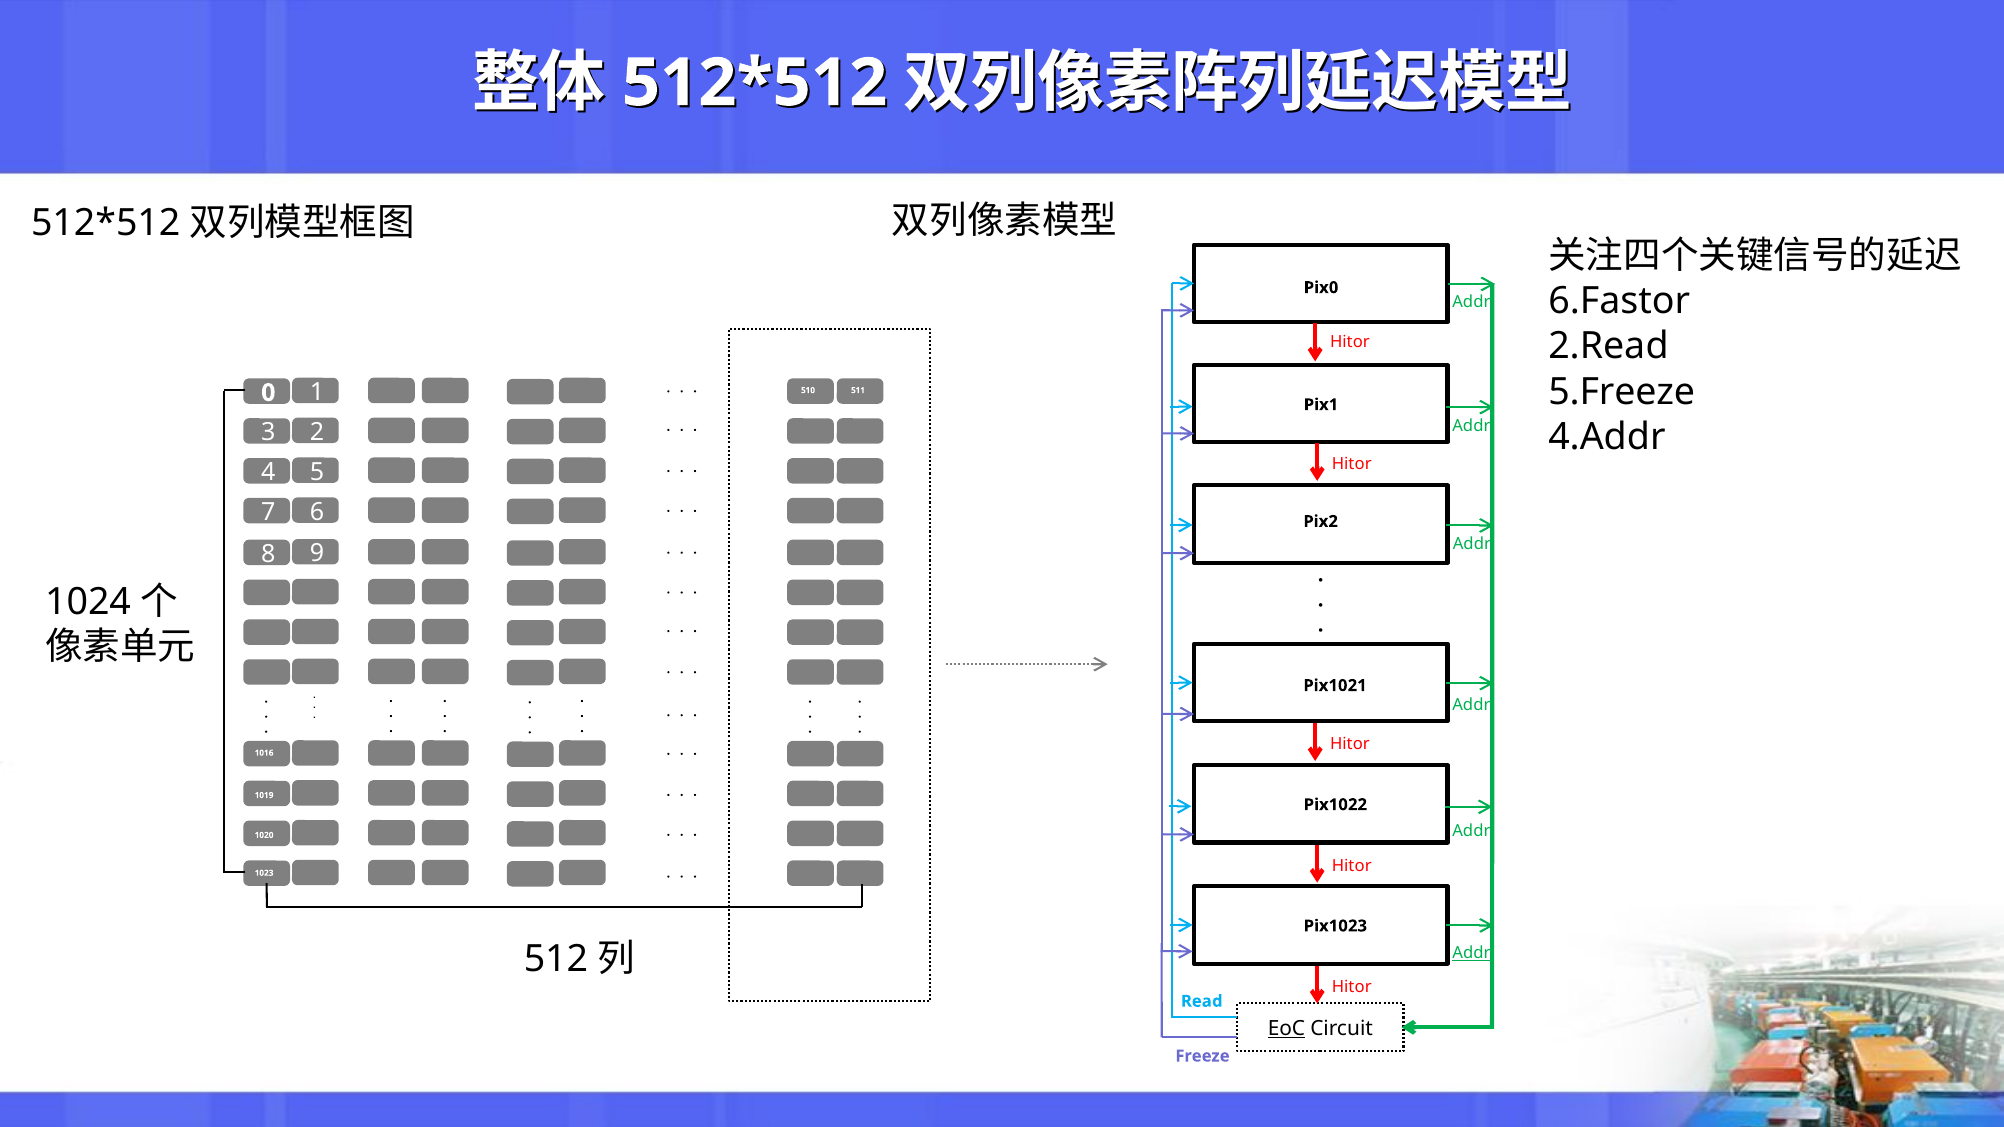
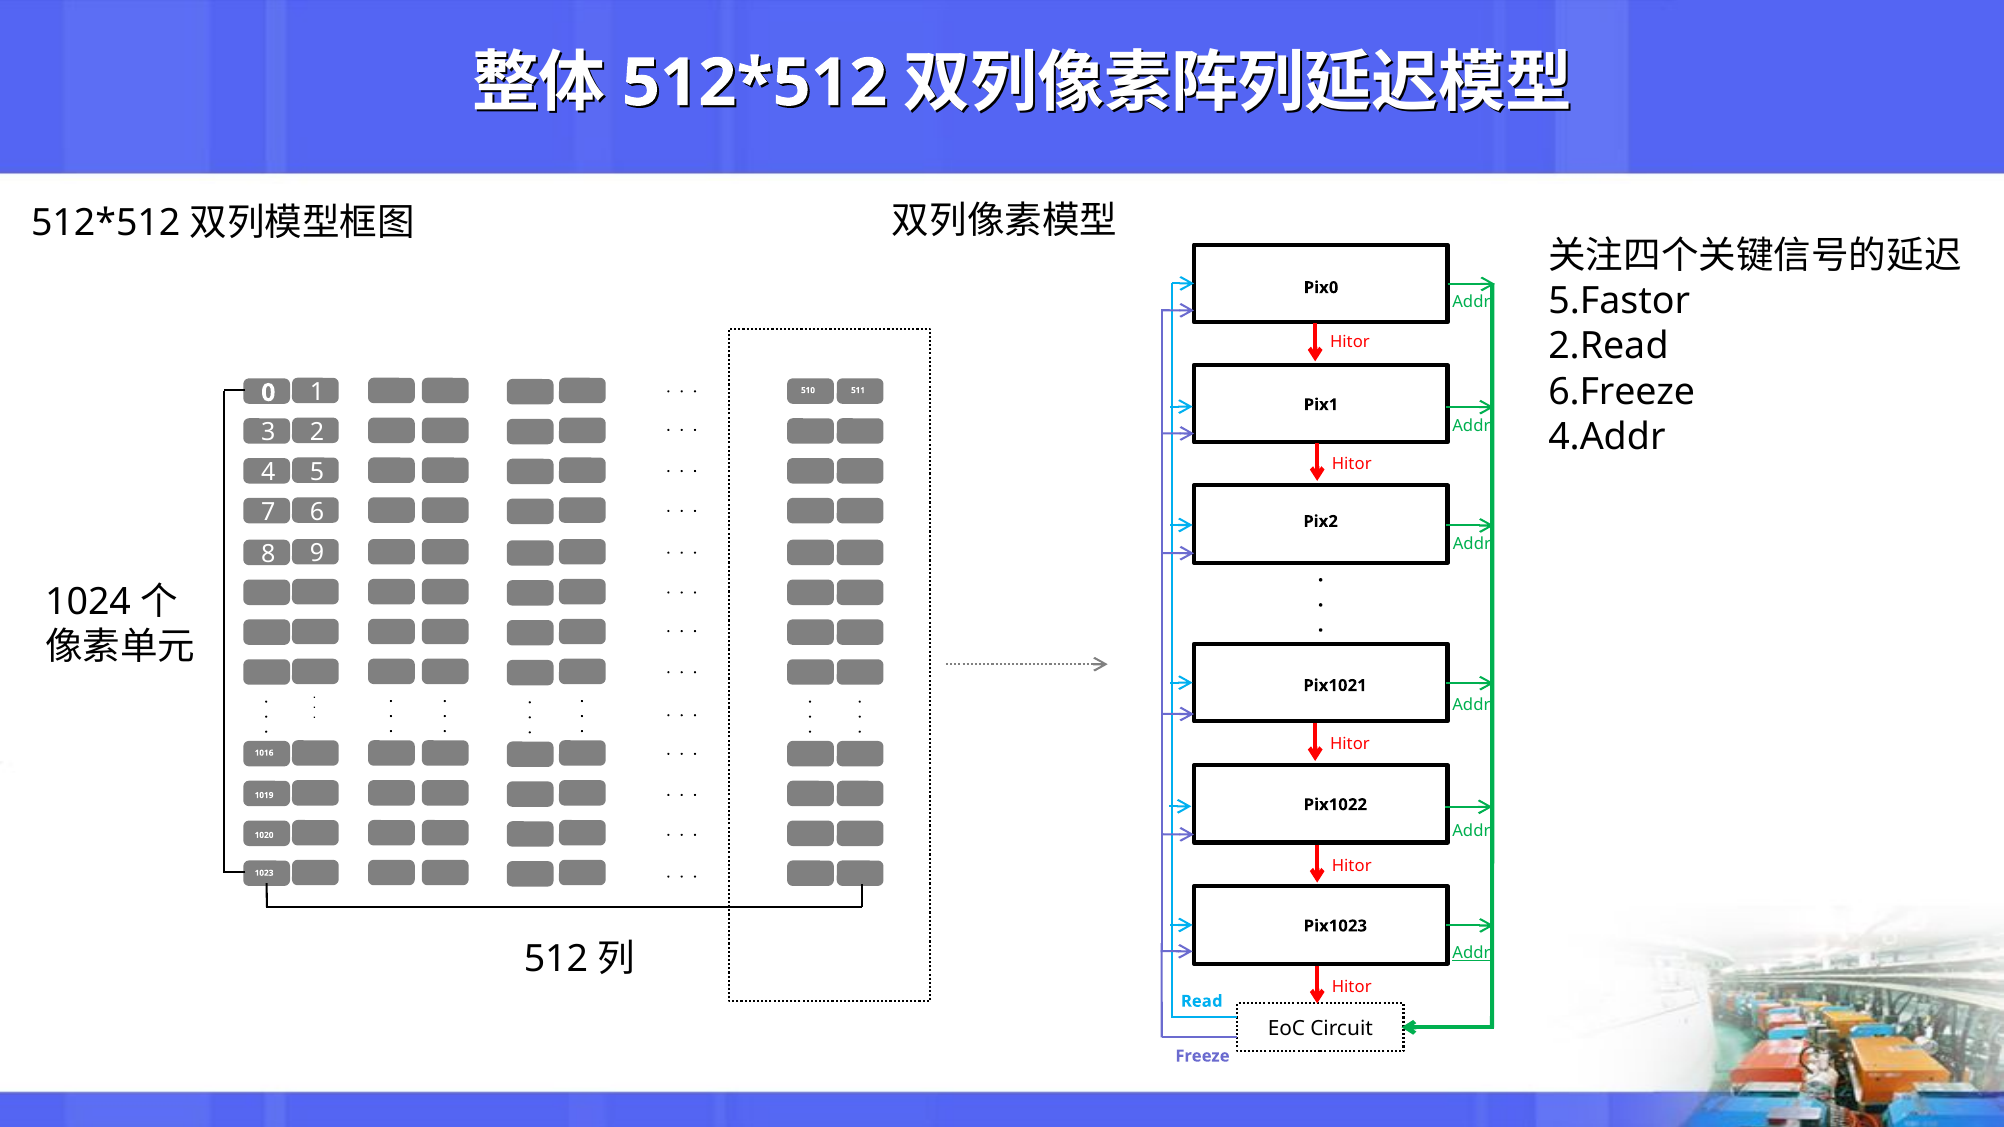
6.Fastor: 6.Fastor -> 5.Fastor
5.Freeze: 5.Freeze -> 6.Freeze
EoC underline: present -> none
